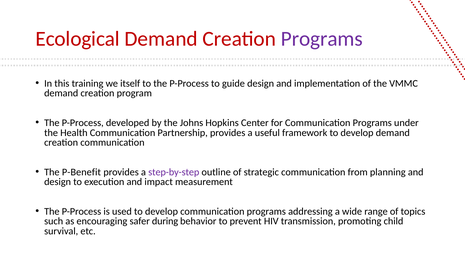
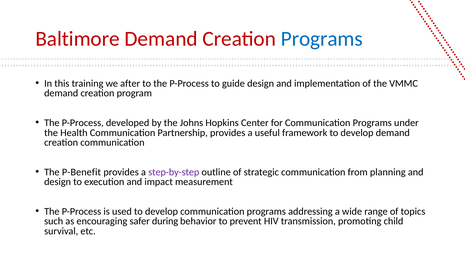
Ecological: Ecological -> Baltimore
Programs at (322, 39) colour: purple -> blue
itself: itself -> after
